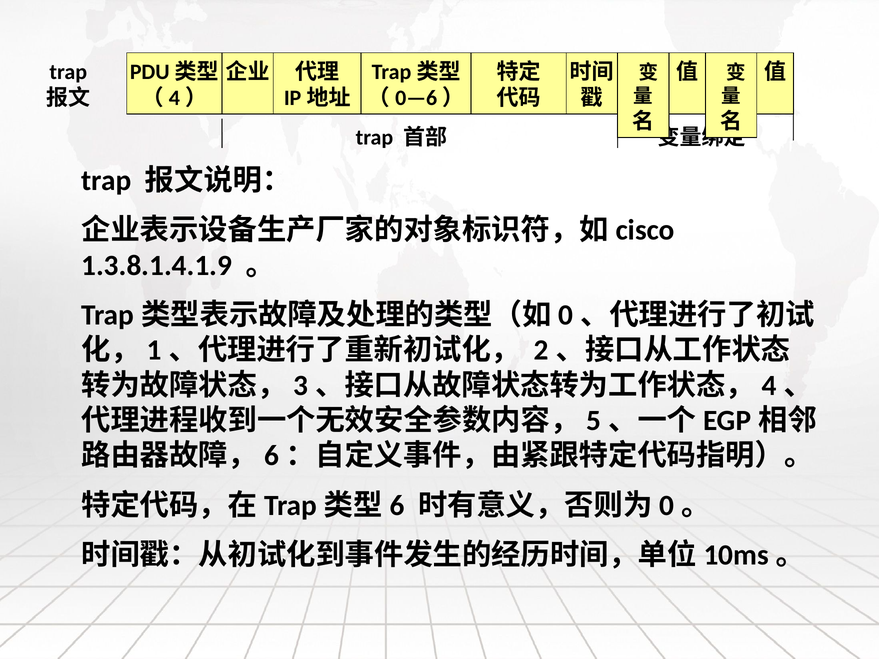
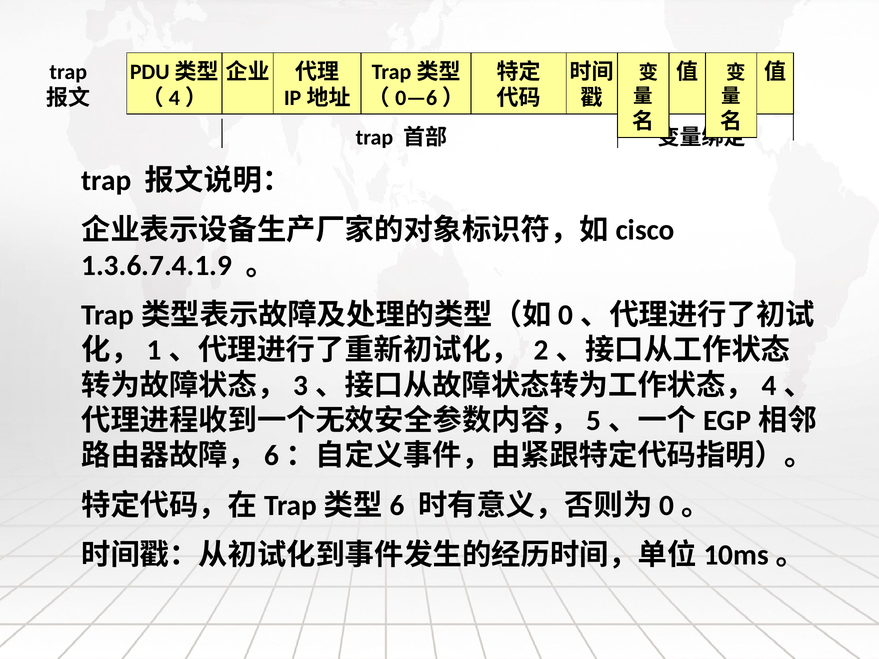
1.3.8.1.4.1.9: 1.3.8.1.4.1.9 -> 1.3.6.7.4.1.9
